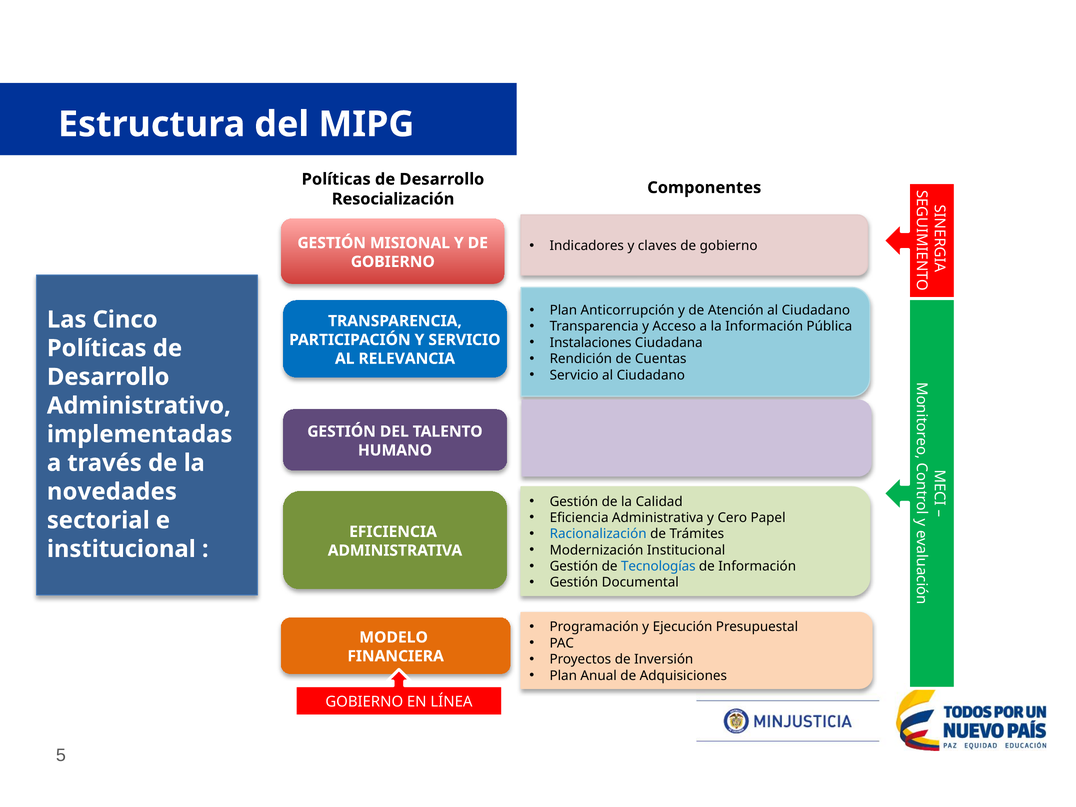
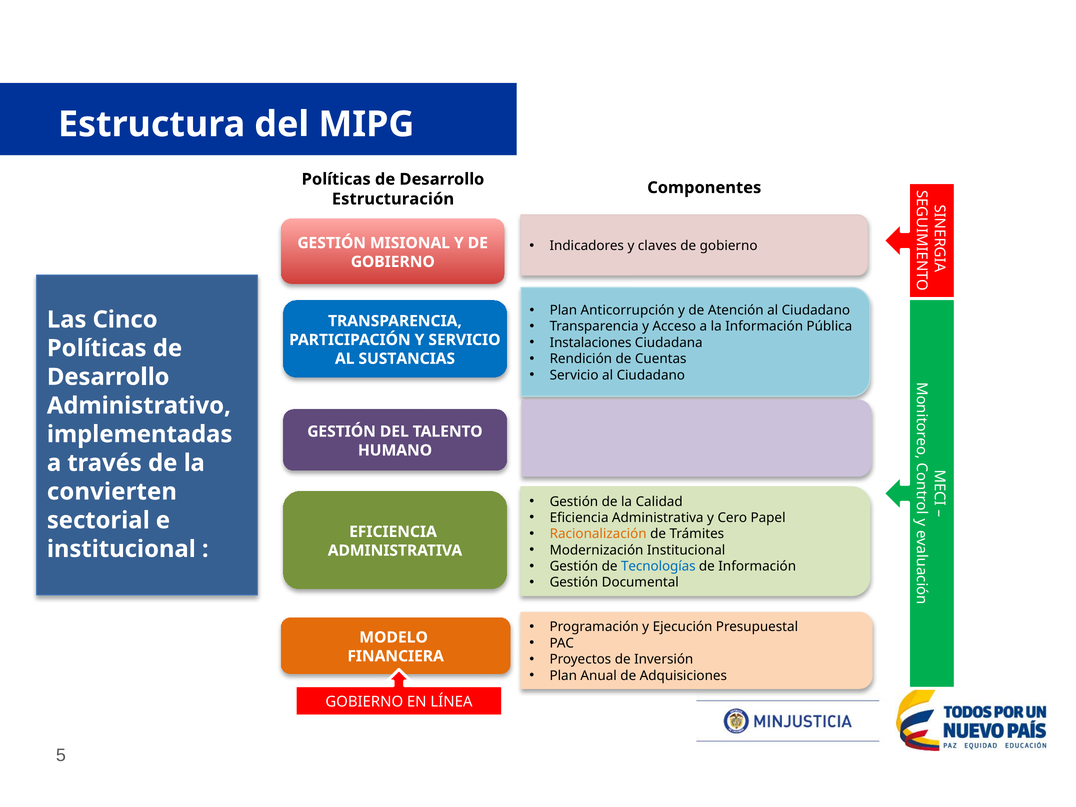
Resocialización: Resocialización -> Estructuración
RELEVANCIA: RELEVANCIA -> SUSTANCIAS
novedades: novedades -> convierten
Racionalización colour: blue -> orange
